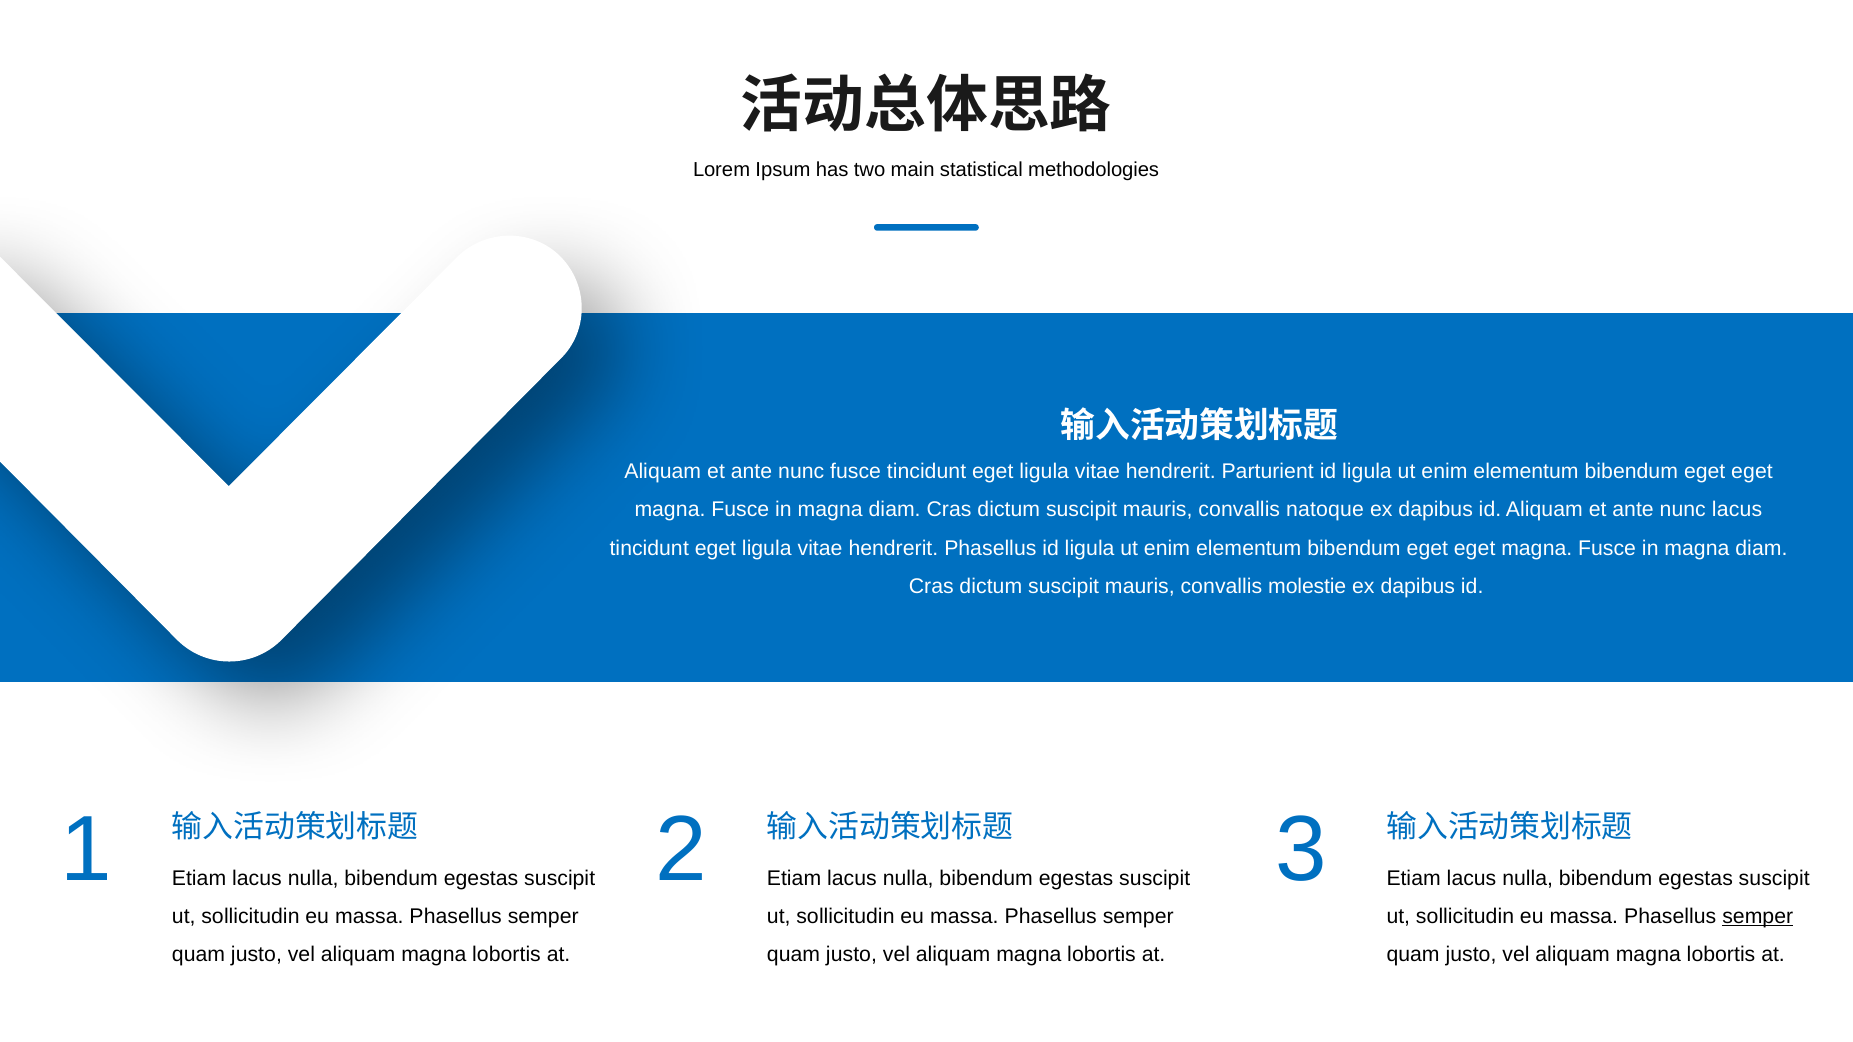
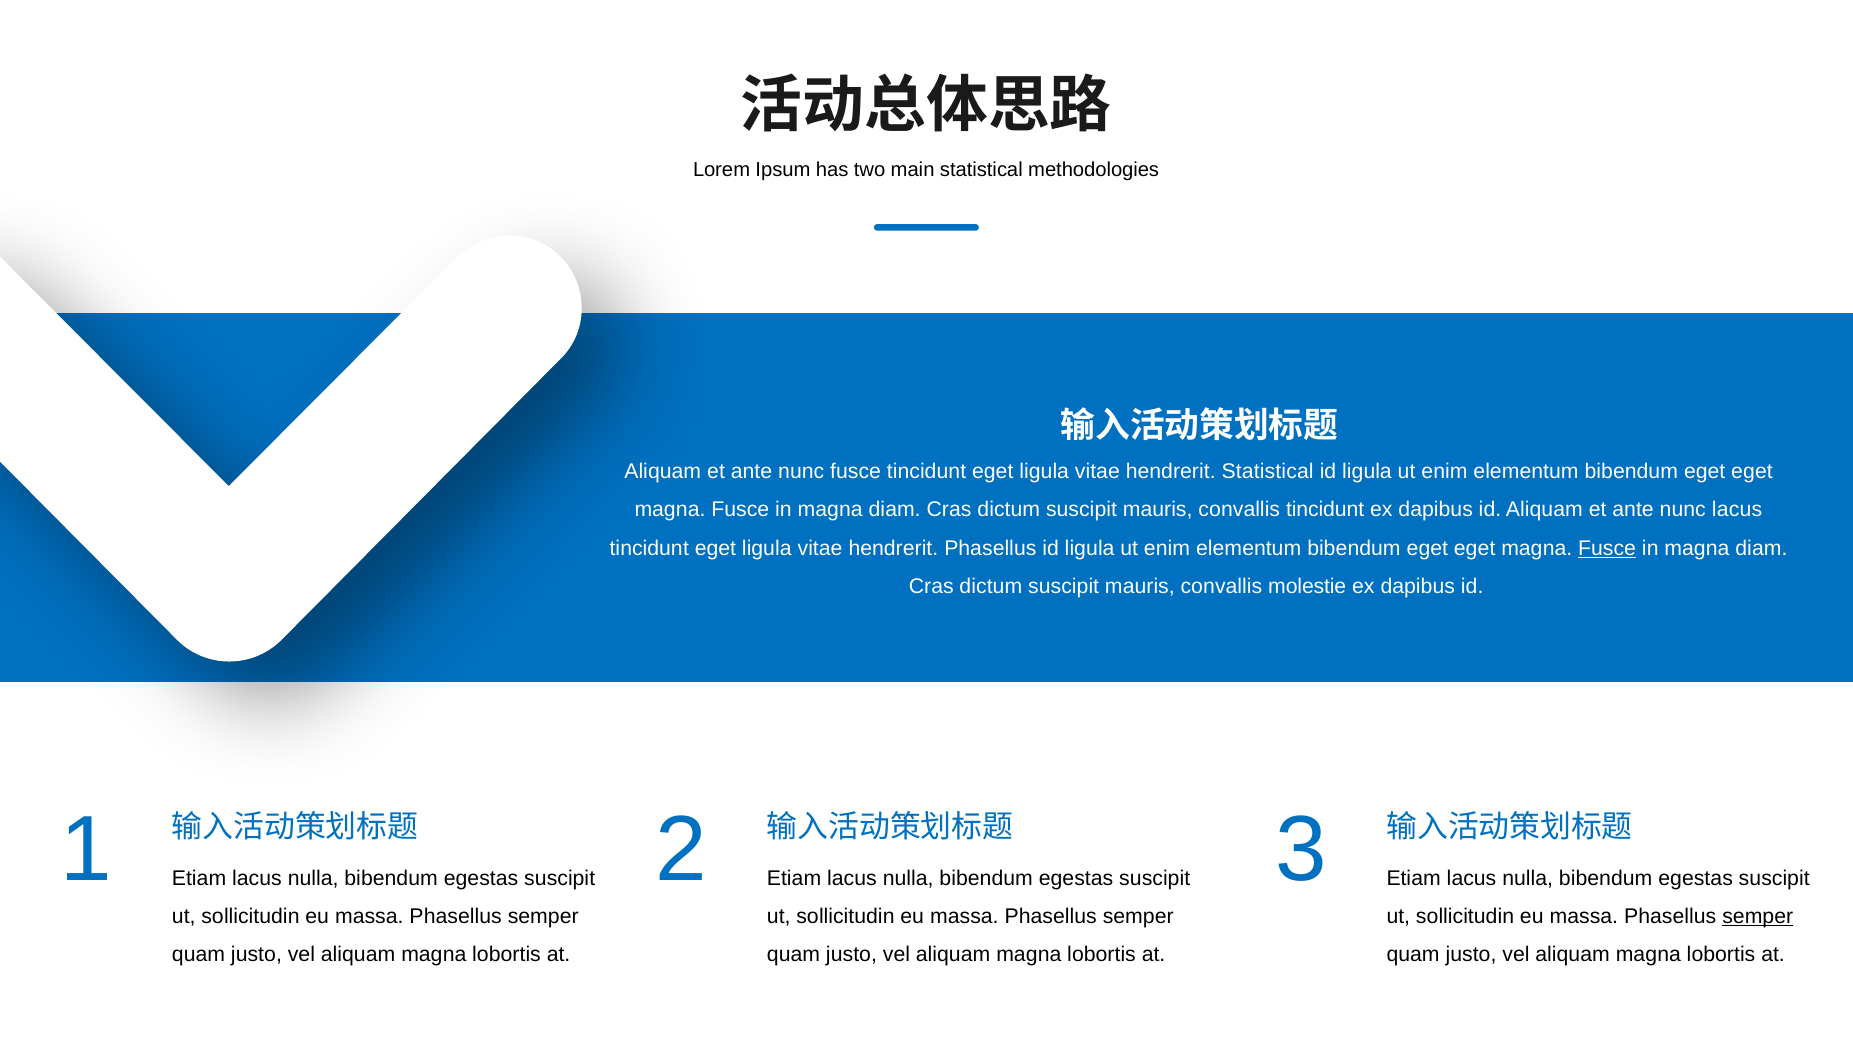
hendrerit Parturient: Parturient -> Statistical
convallis natoque: natoque -> tincidunt
Fusce at (1607, 548) underline: none -> present
